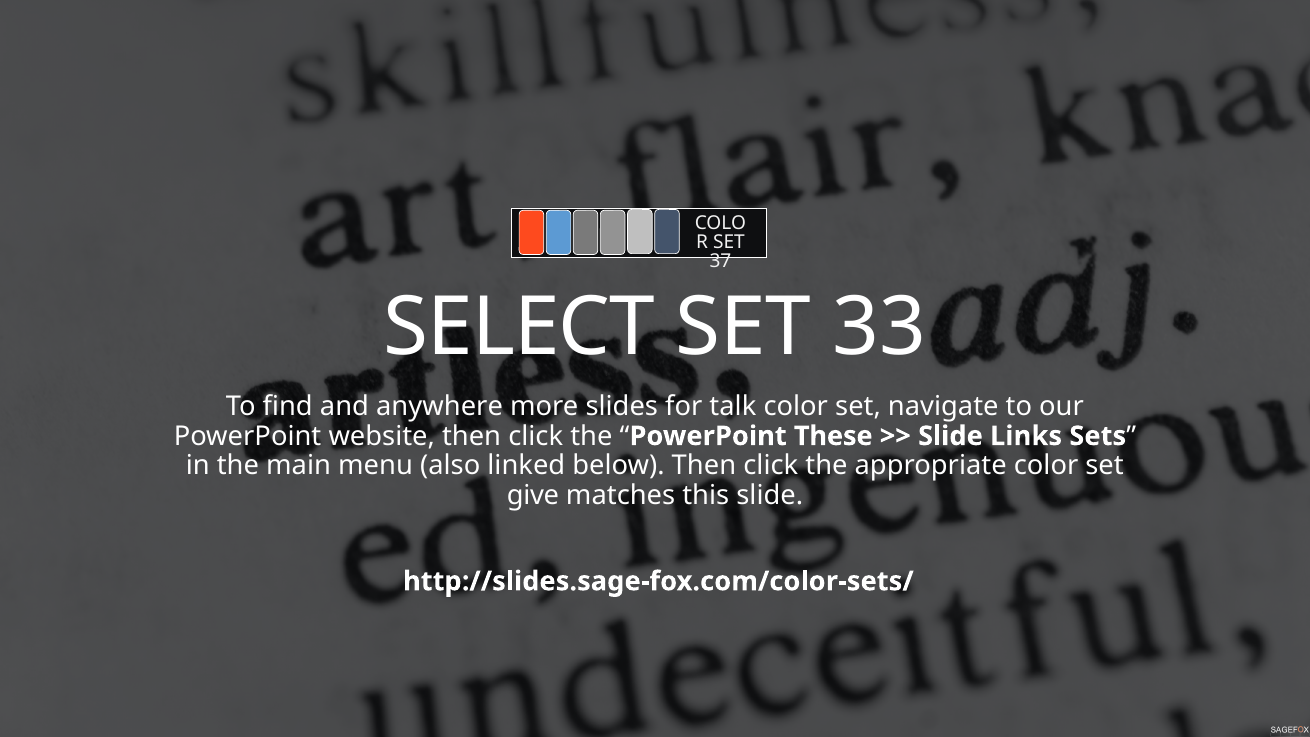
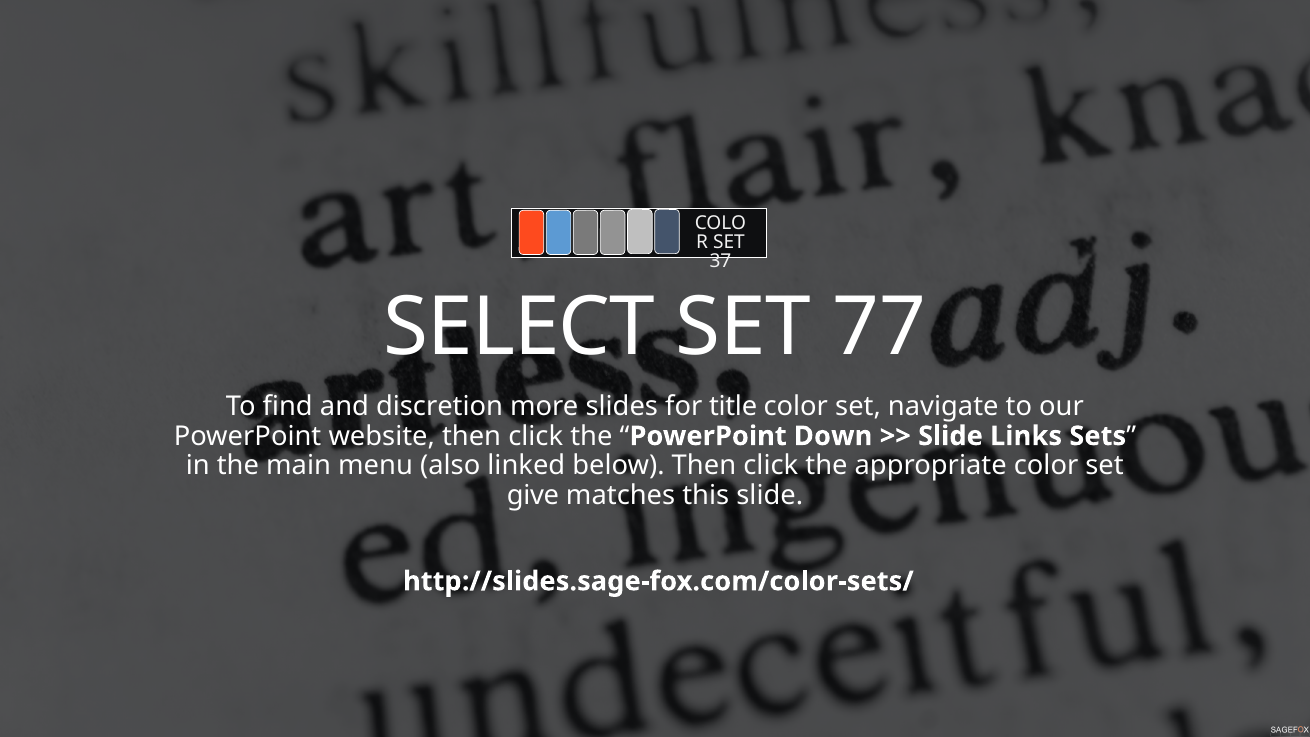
33: 33 -> 77
anywhere: anywhere -> discretion
talk: talk -> title
These: These -> Down
